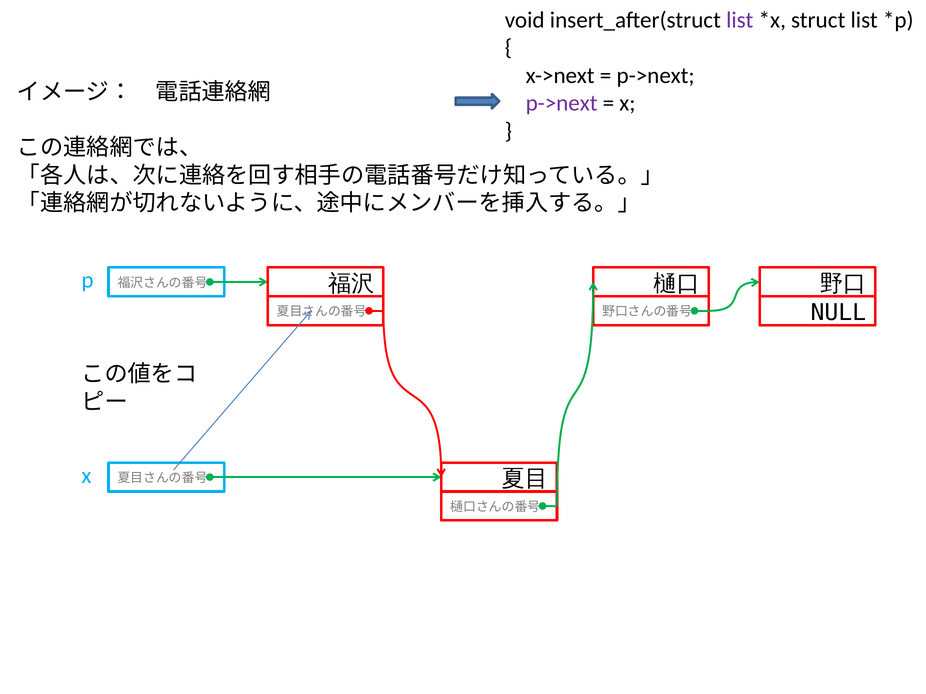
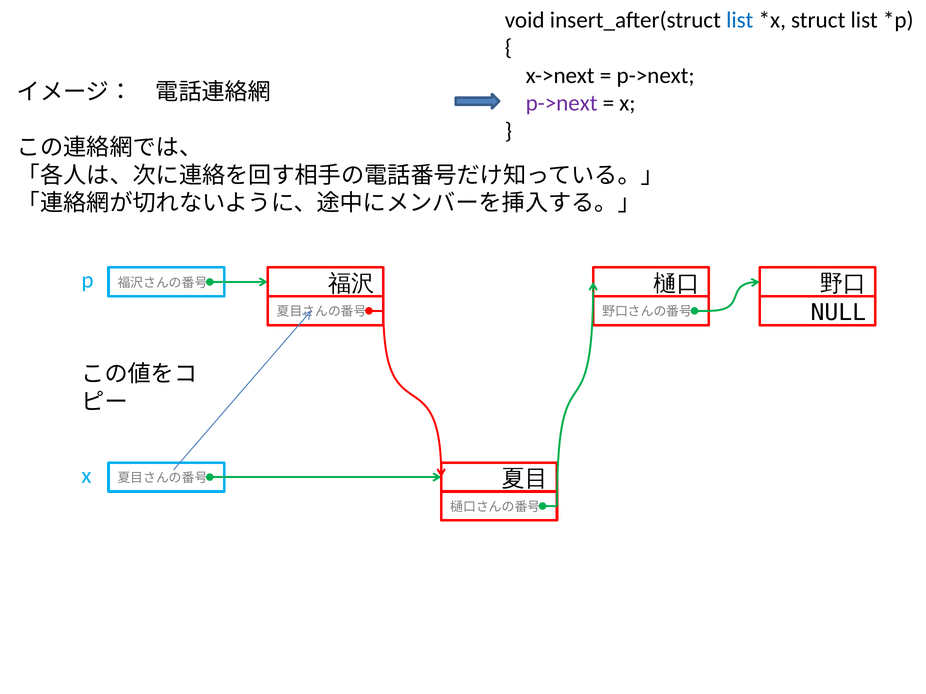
list at (740, 20) colour: purple -> blue
